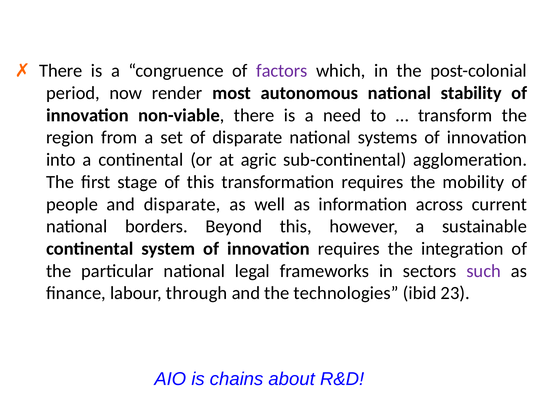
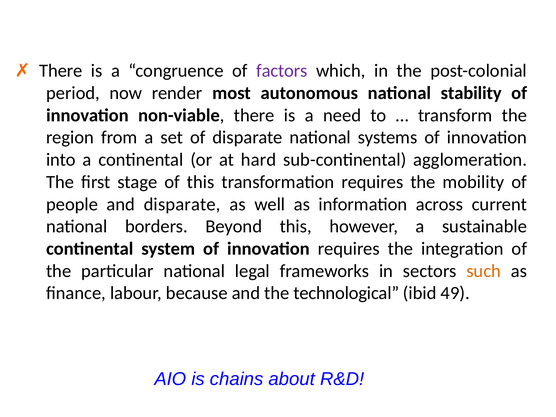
agric: agric -> hard
such colour: purple -> orange
through: through -> because
technologies: technologies -> technological
23: 23 -> 49
